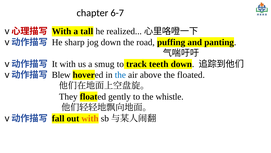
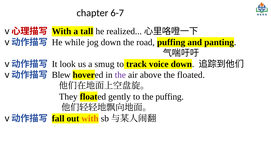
sharp: sharp -> while
It with: with -> look
teeth: teeth -> voice
the at (120, 75) colour: blue -> purple
the whistle: whistle -> puffing
